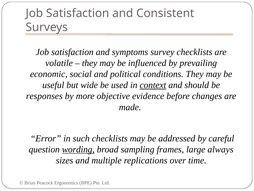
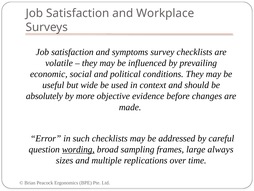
Consistent: Consistent -> Workplace
context underline: present -> none
responses: responses -> absolutely
